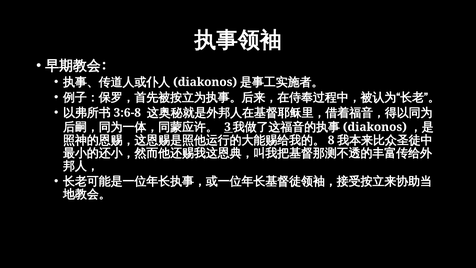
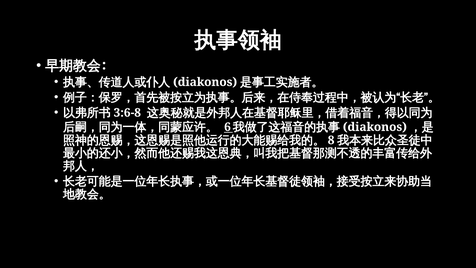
3: 3 -> 6
